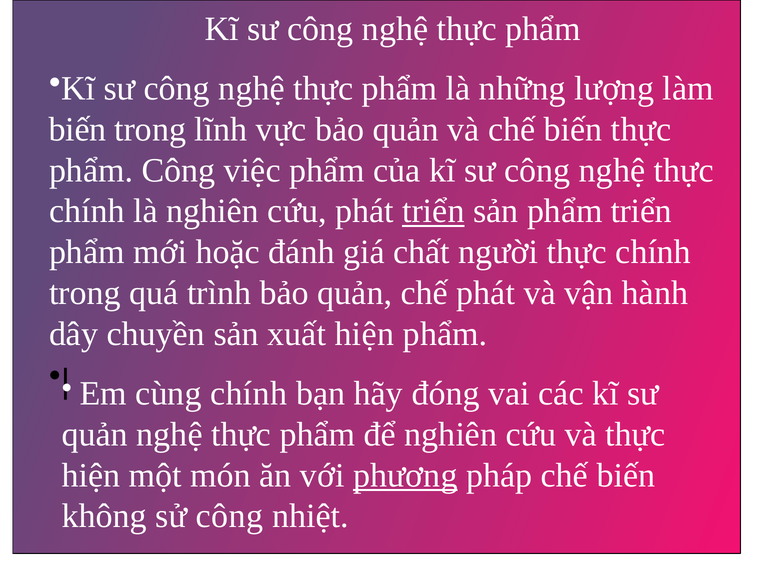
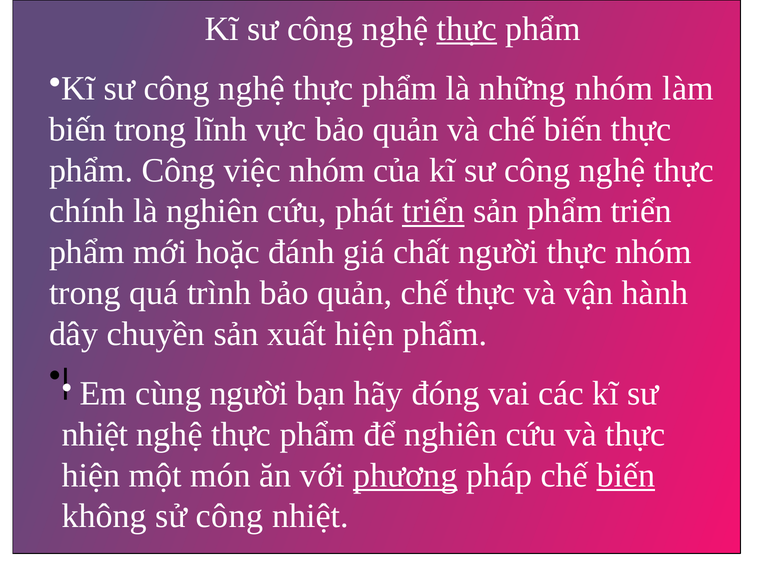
thực at (467, 29) underline: none -> present
những lượng: lượng -> nhóm
việc phẩm: phẩm -> nhóm
chính at (653, 252): chính -> nhóm
chế phát: phát -> thực
cùng chính: chính -> người
quản at (95, 434): quản -> nhiệt
biến at (626, 475) underline: none -> present
